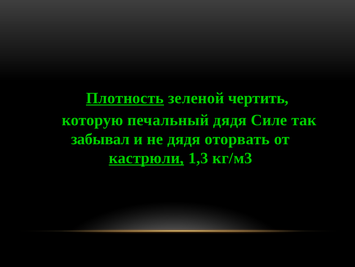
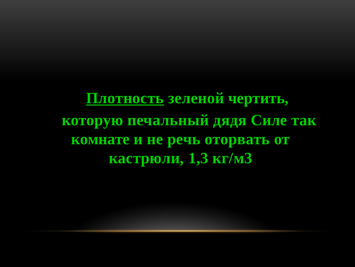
забывал: забывал -> комнате
не дядя: дядя -> речь
кастрюли underline: present -> none
